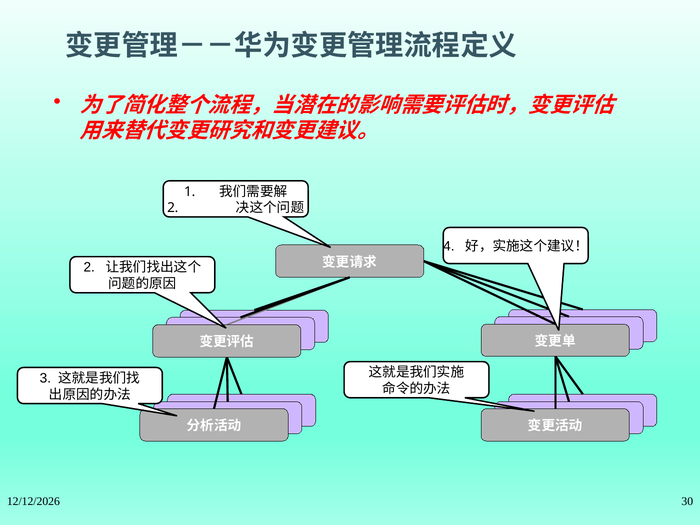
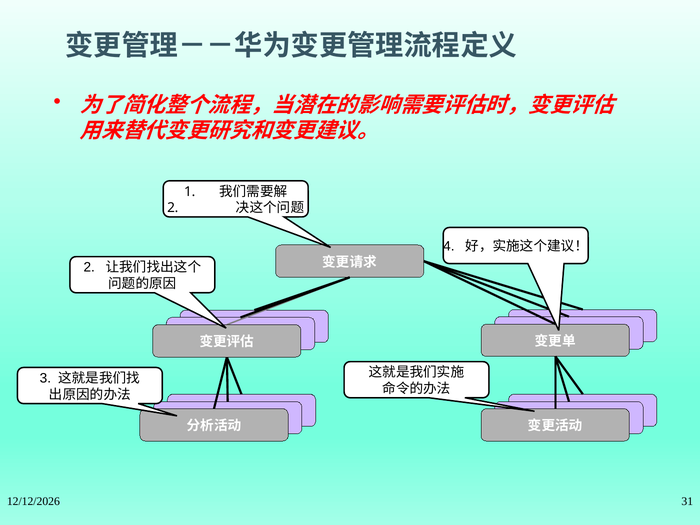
30: 30 -> 31
